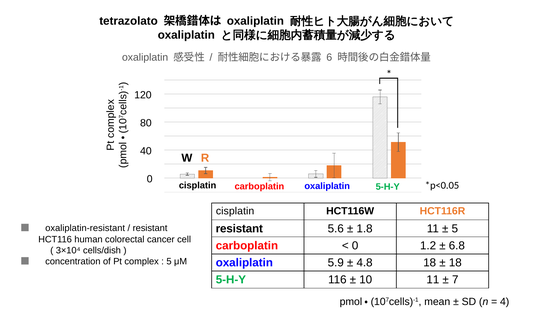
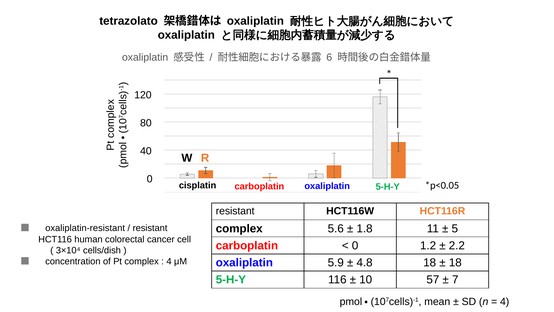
cisplatin at (235, 211): cisplatin -> resistant
resistant at (239, 228): resistant -> complex
6.8: 6.8 -> 2.2
5 at (169, 261): 5 -> 4
10 11: 11 -> 57
